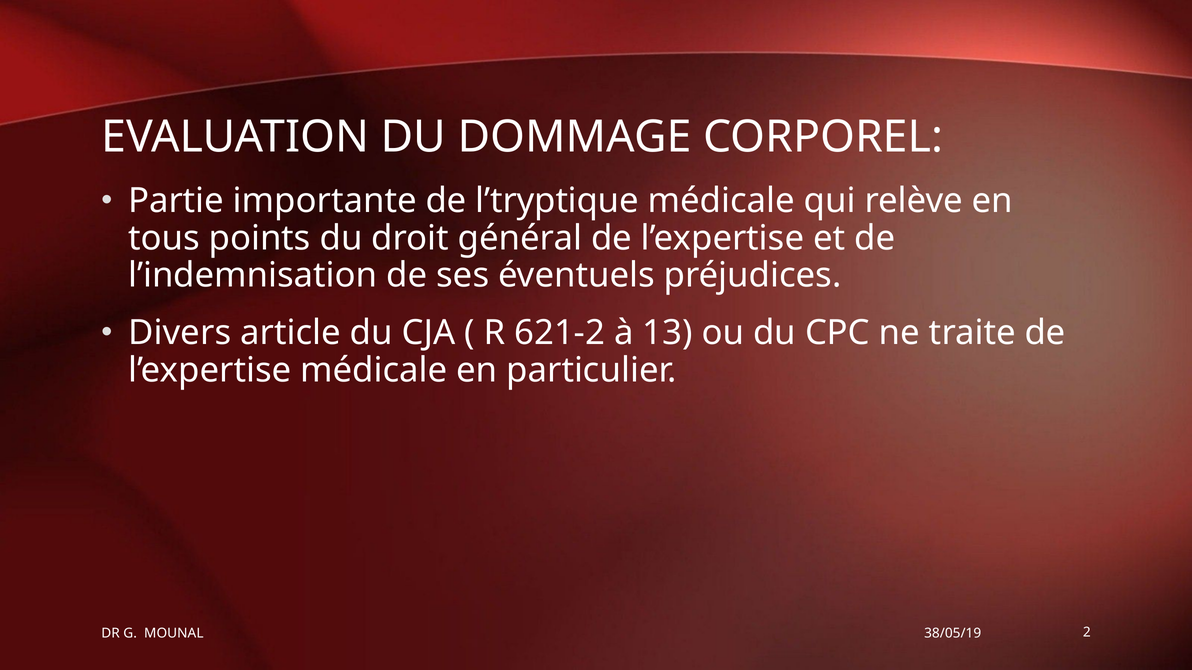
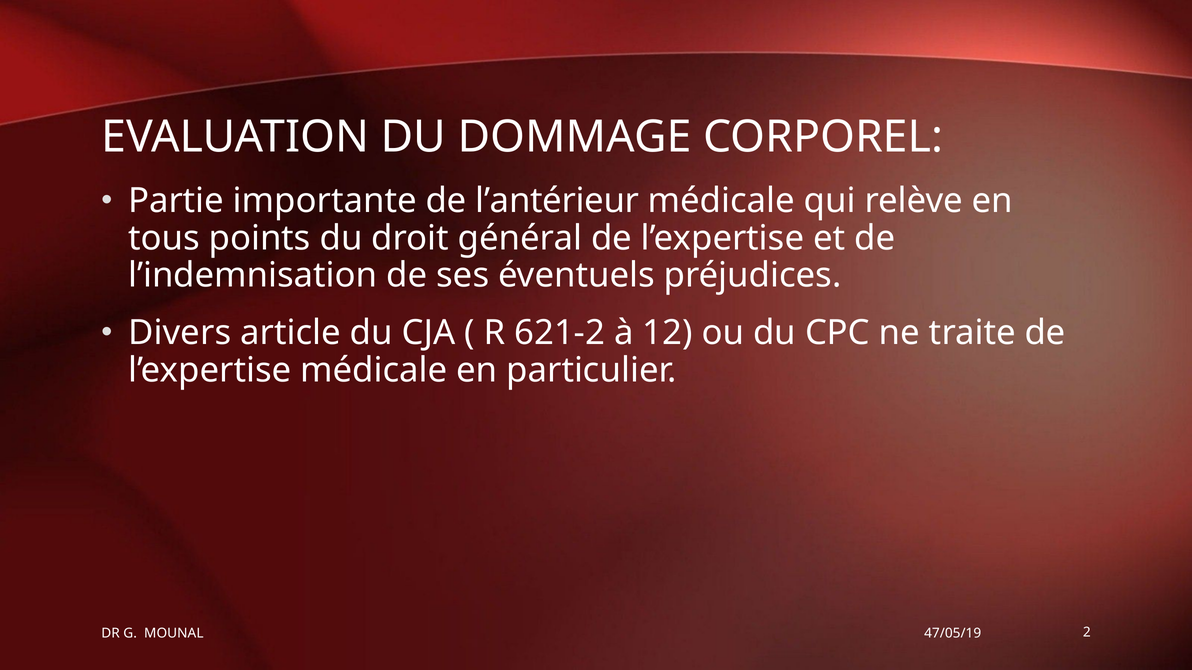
l’tryptique: l’tryptique -> l’antérieur
13: 13 -> 12
38/05/19: 38/05/19 -> 47/05/19
